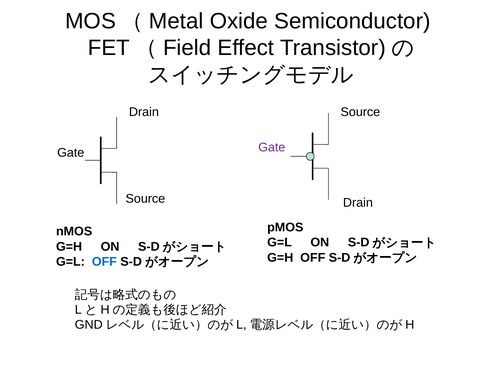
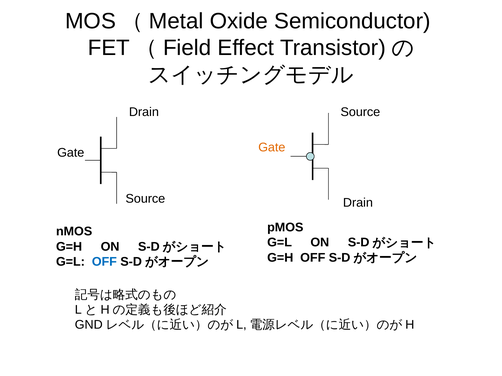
Gate at (272, 148) colour: purple -> orange
